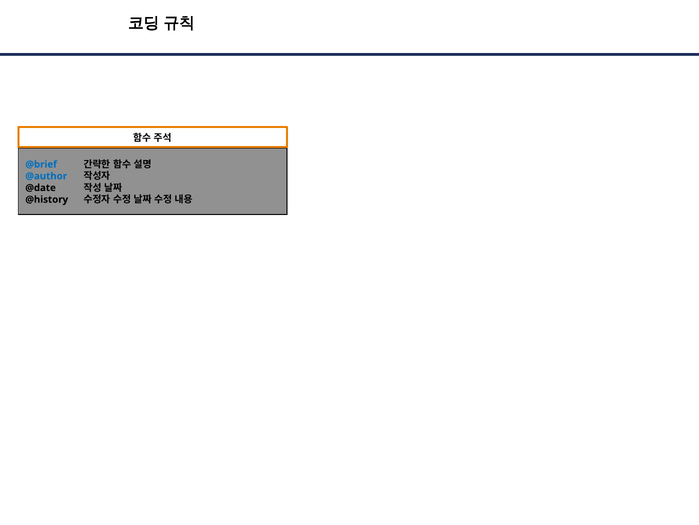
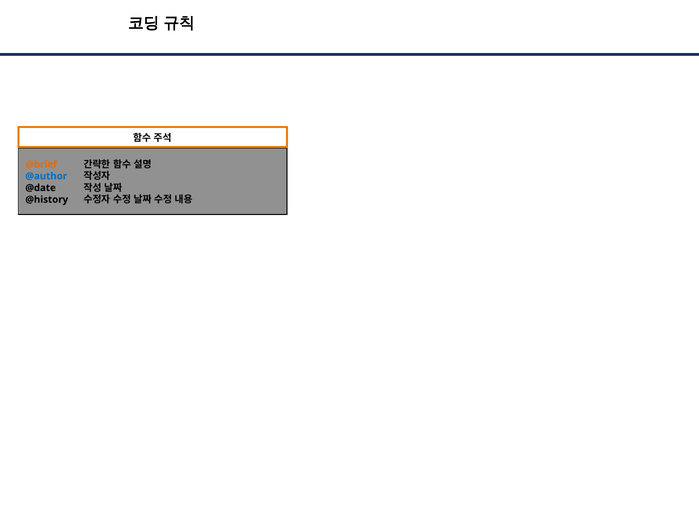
@brief colour: blue -> orange
